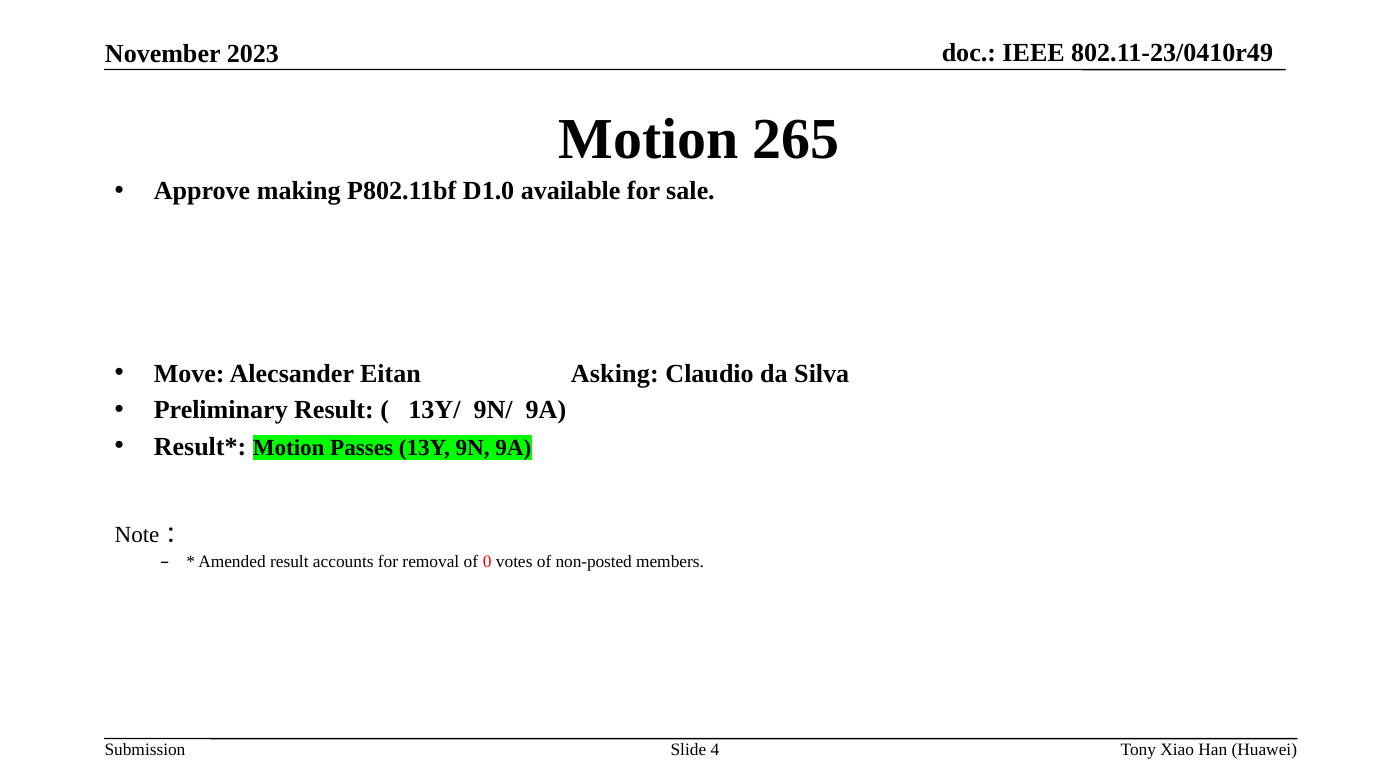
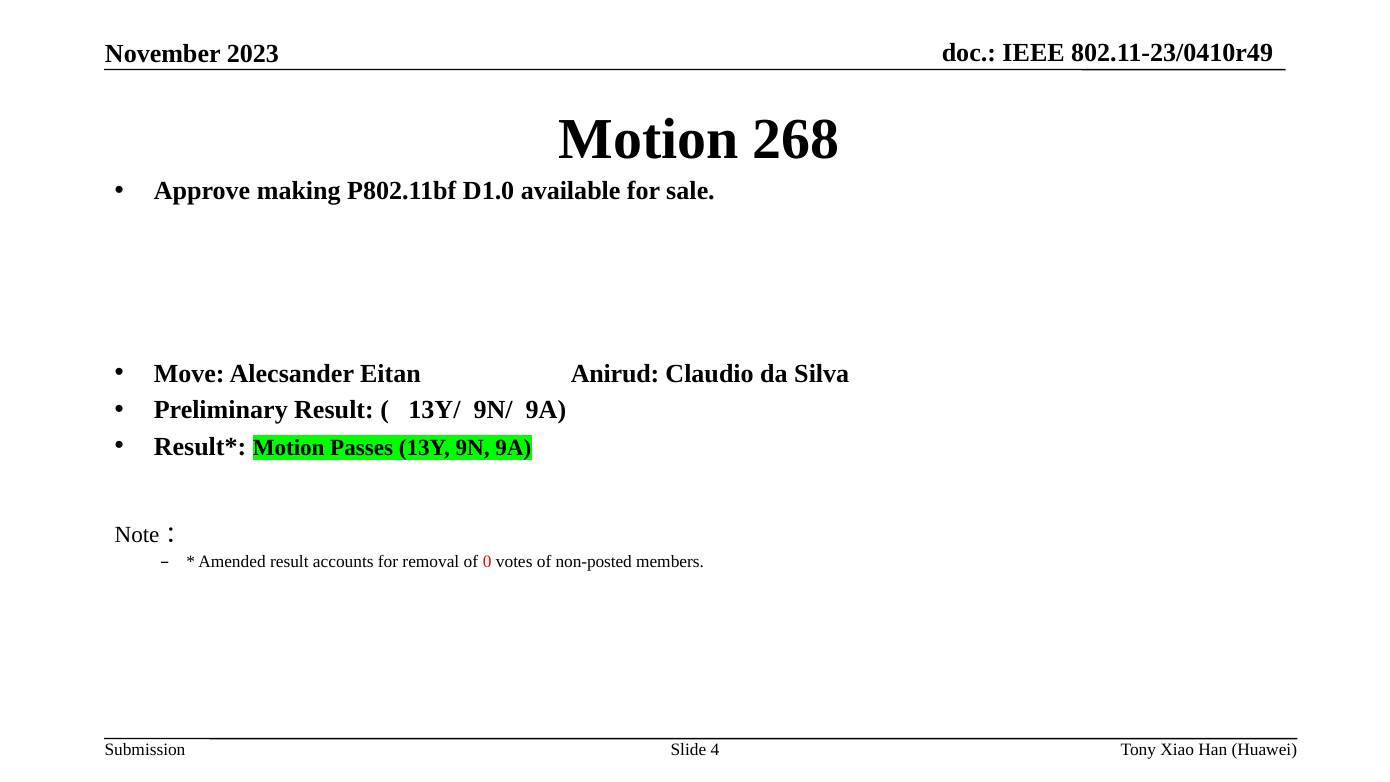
265: 265 -> 268
Asking: Asking -> Anirud
